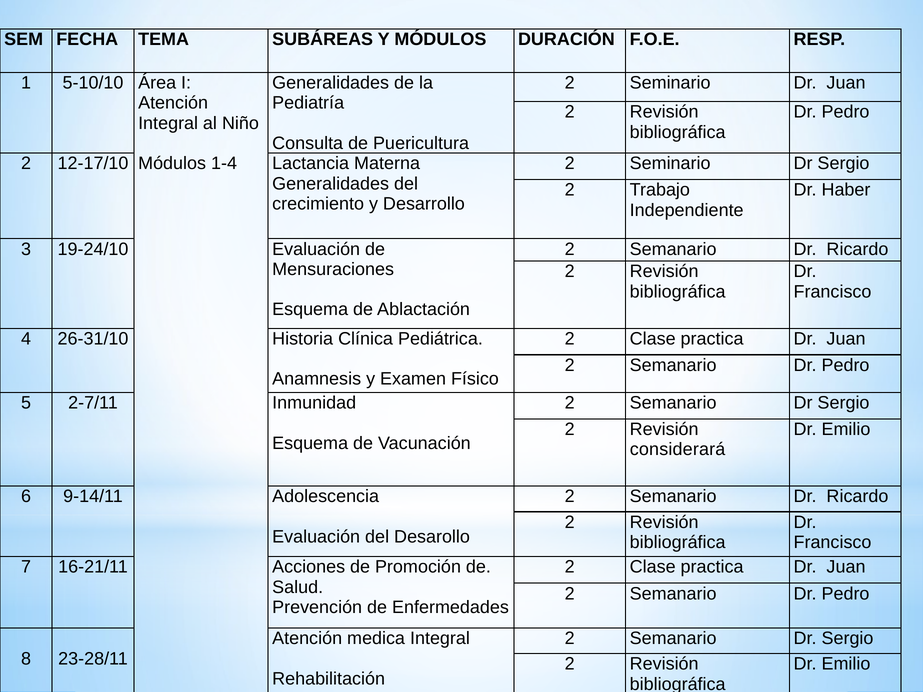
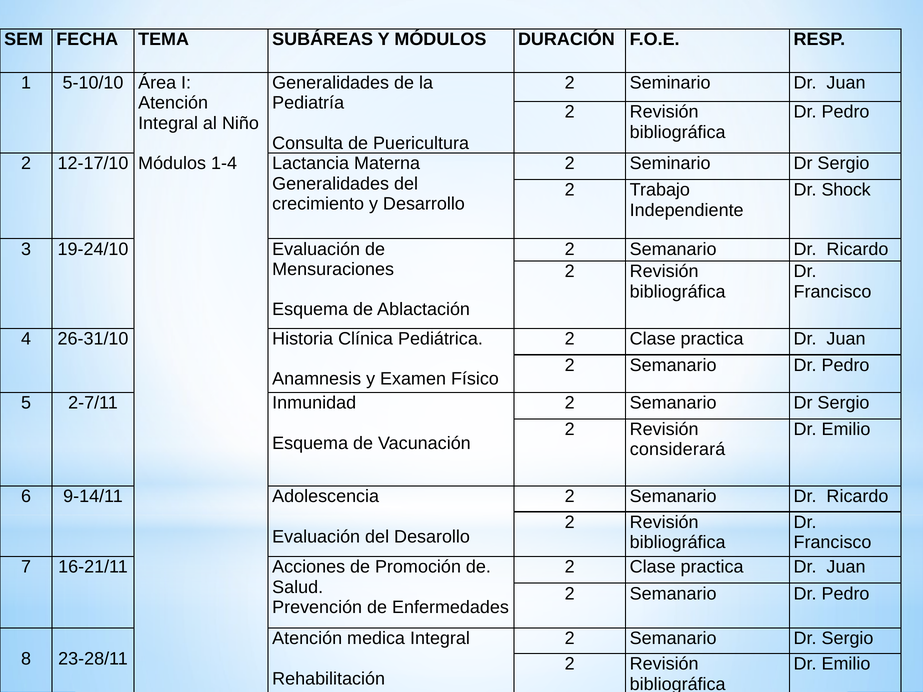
Haber: Haber -> Shock
